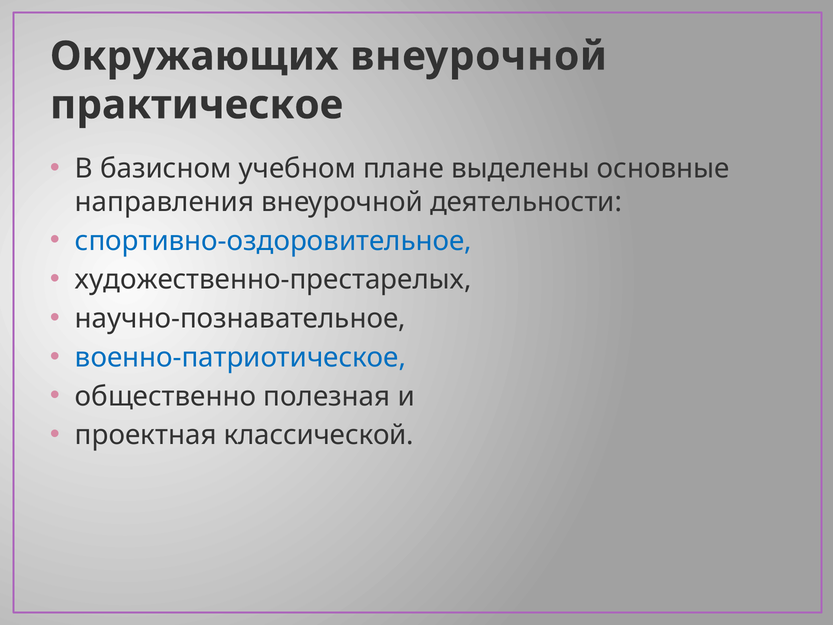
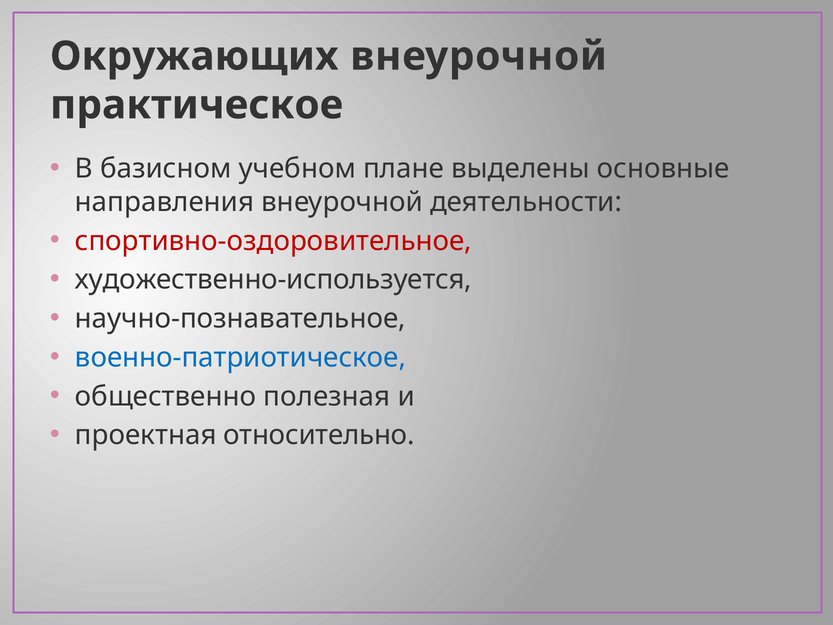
спортивно-оздоровительное colour: blue -> red
художественно-престарелых: художественно-престарелых -> художественно-используется
классической: классической -> относительно
